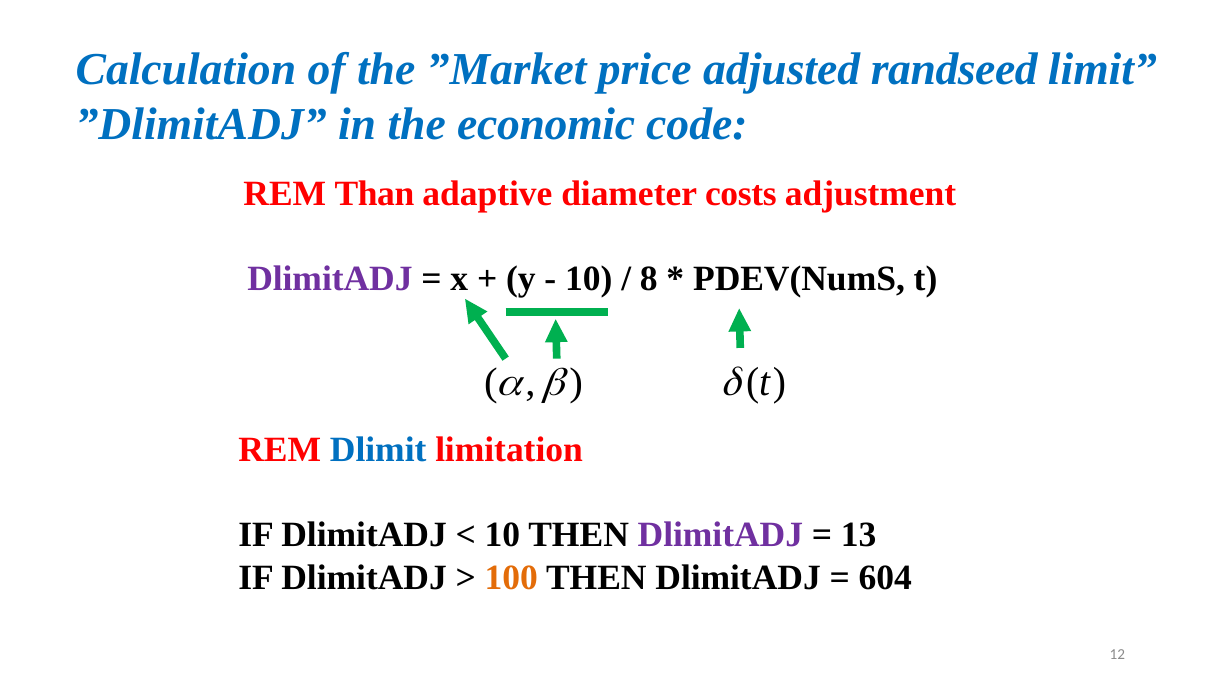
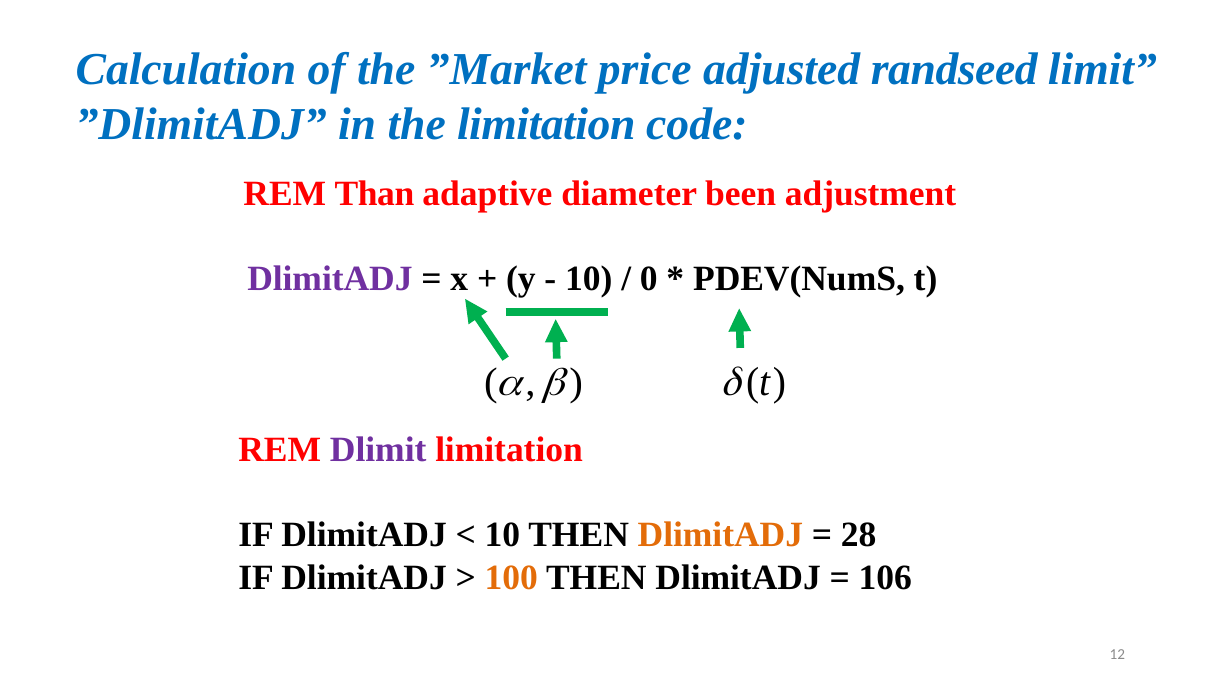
the economic: economic -> limitation
costs: costs -> been
8: 8 -> 0
Dlimit colour: blue -> purple
DlimitADJ at (720, 535) colour: purple -> orange
13: 13 -> 28
604: 604 -> 106
